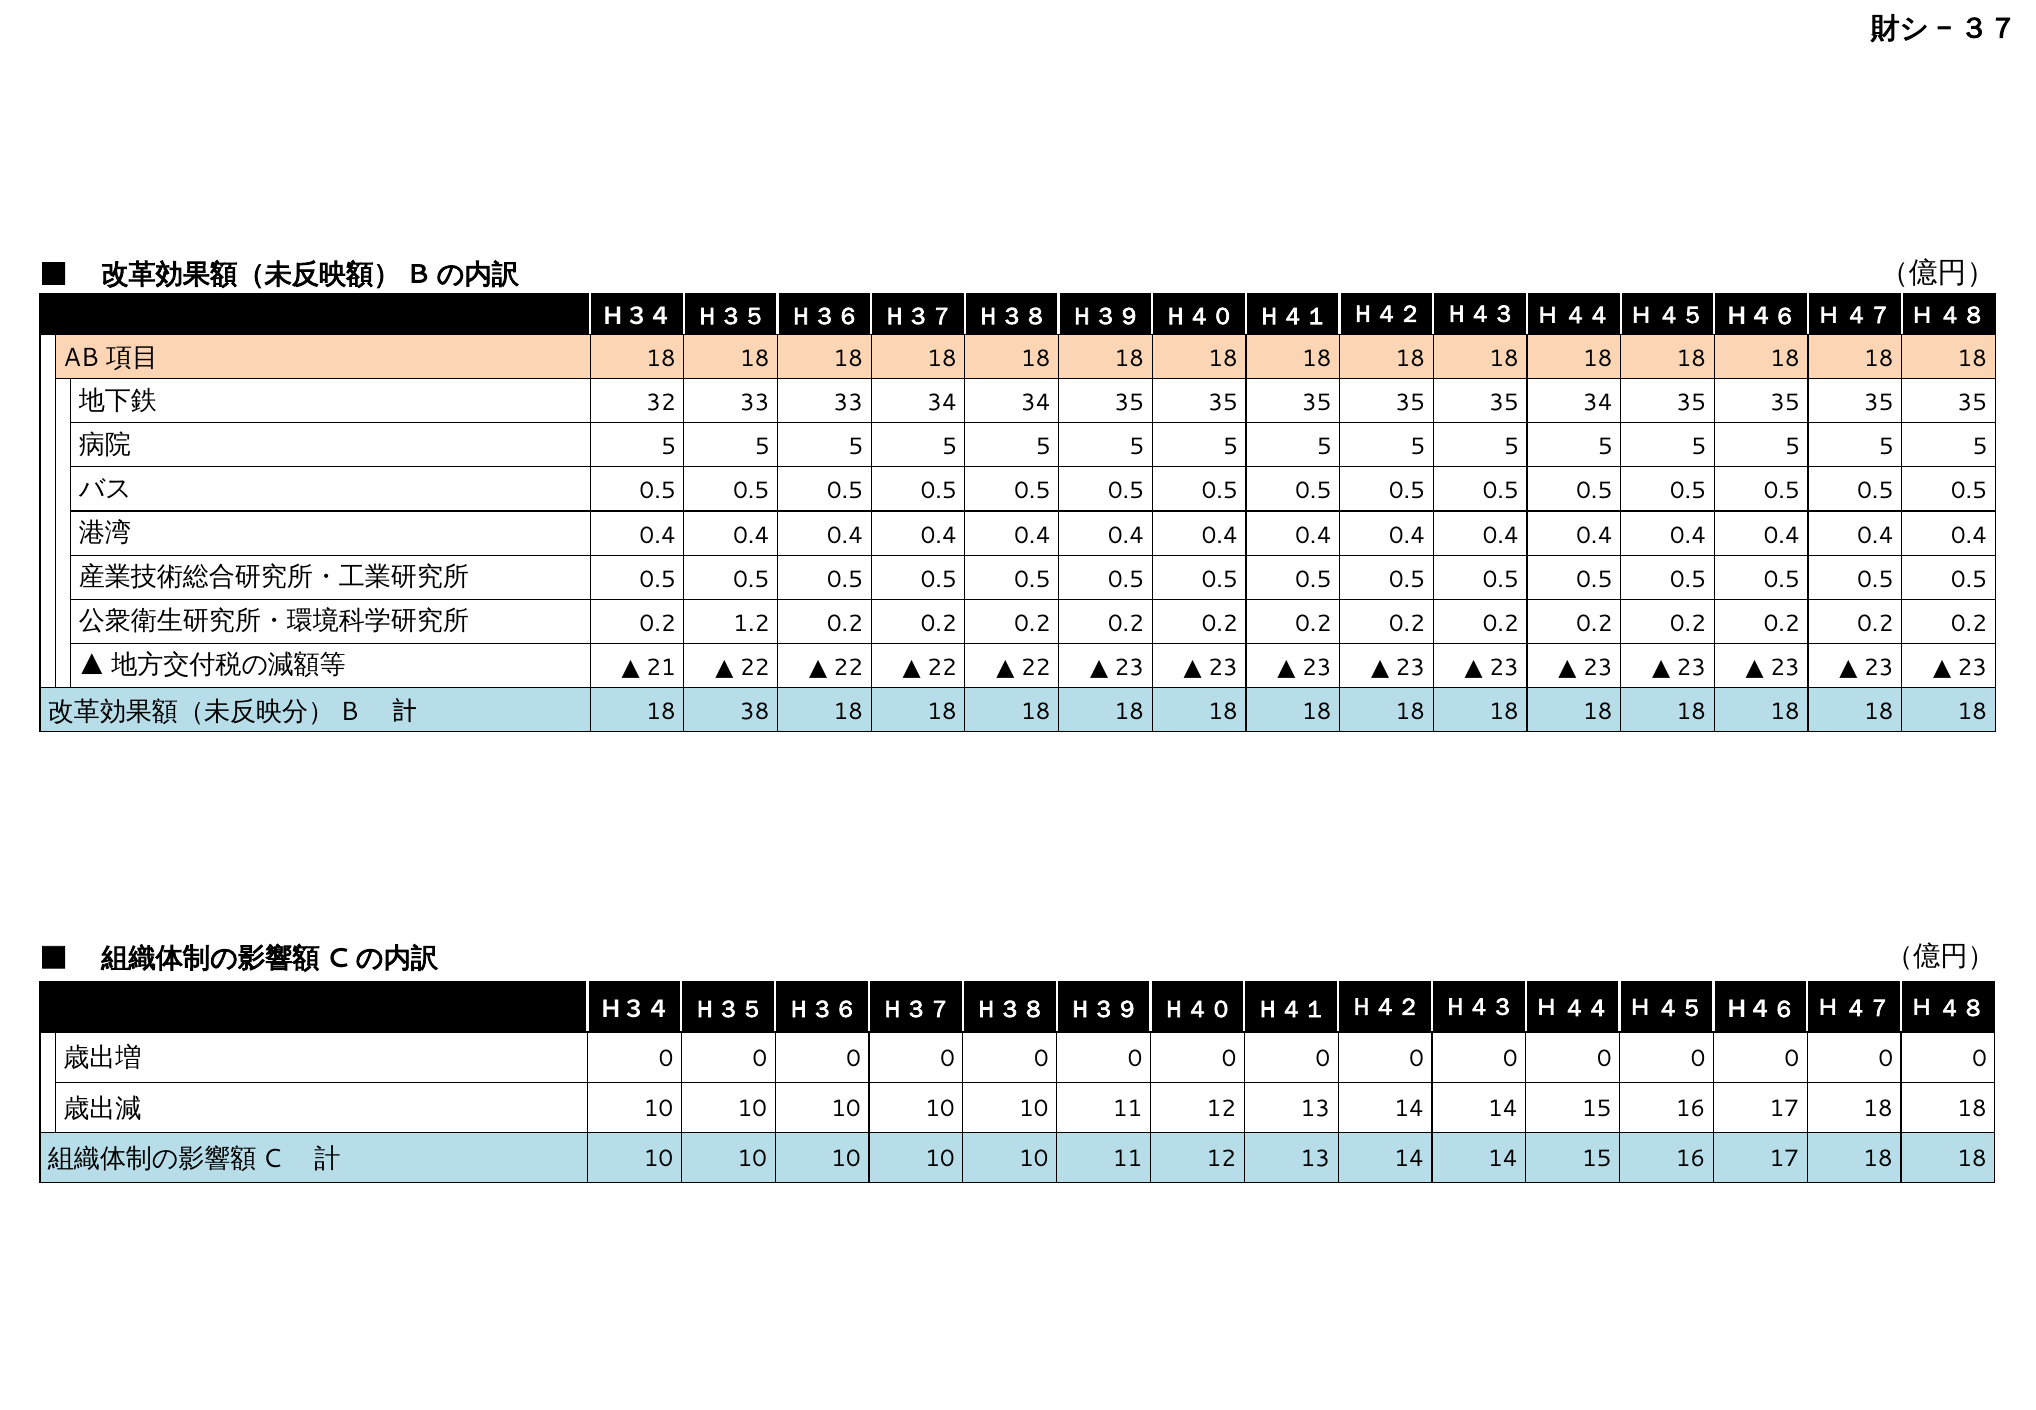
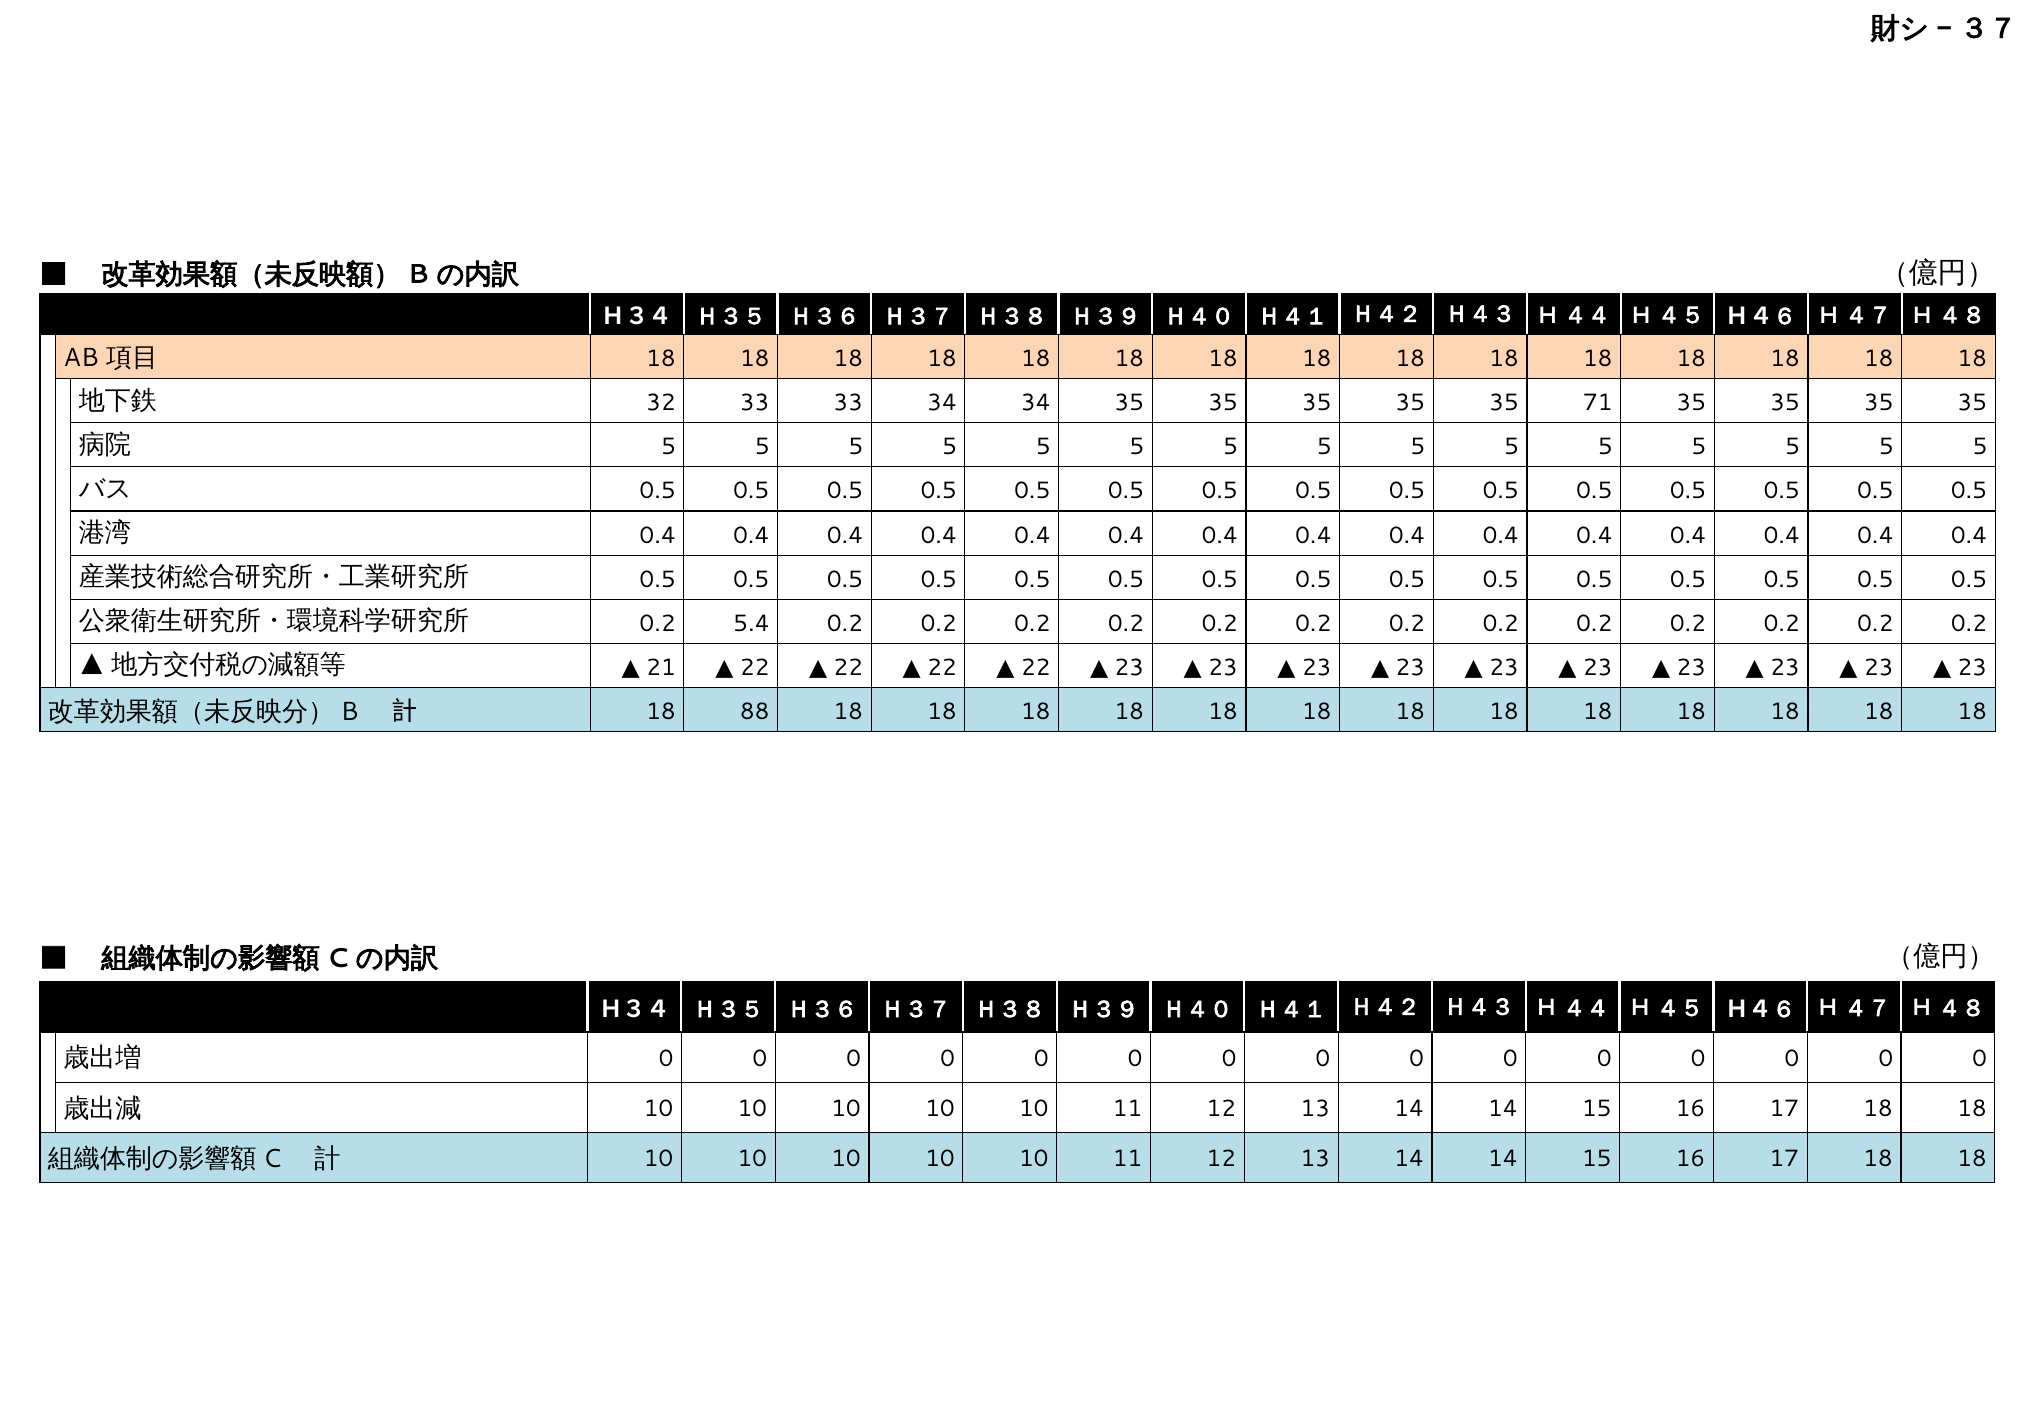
35 34: 34 -> 71
1.2: 1.2 -> 5.4
38: 38 -> 88
